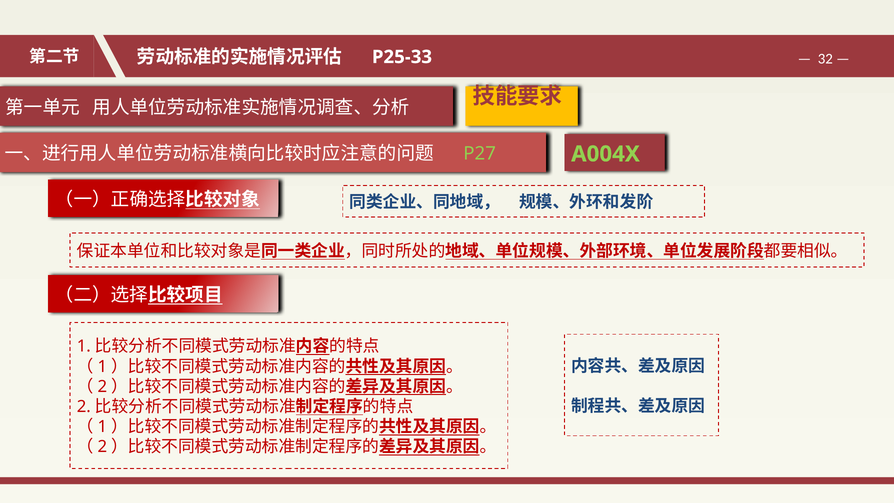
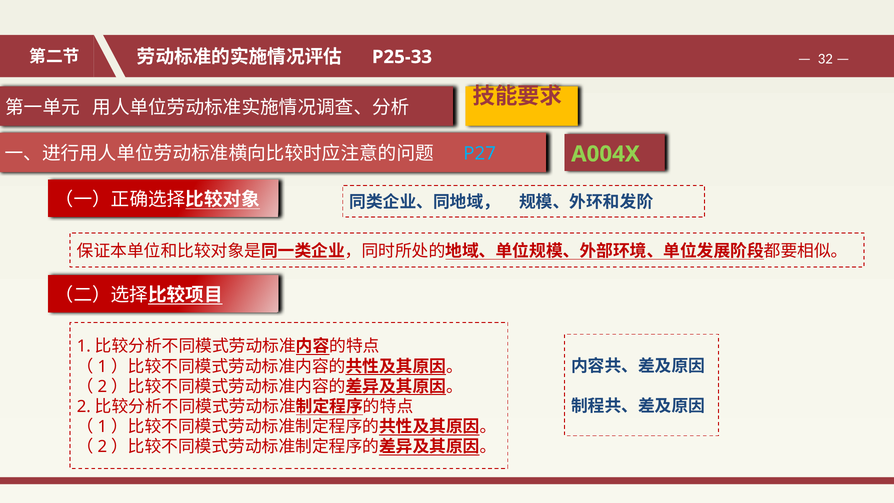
P27 colour: light green -> light blue
